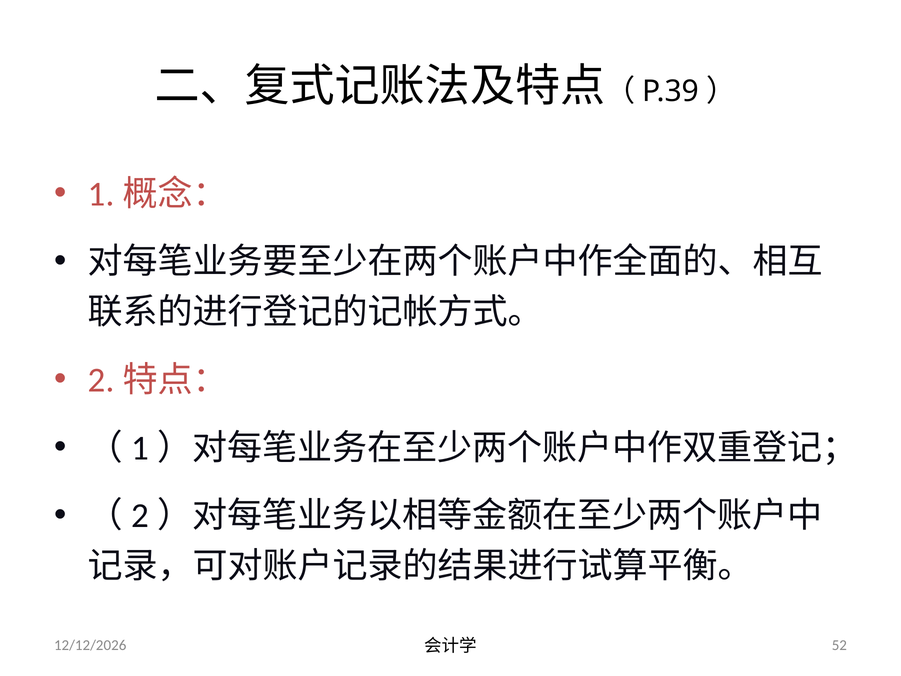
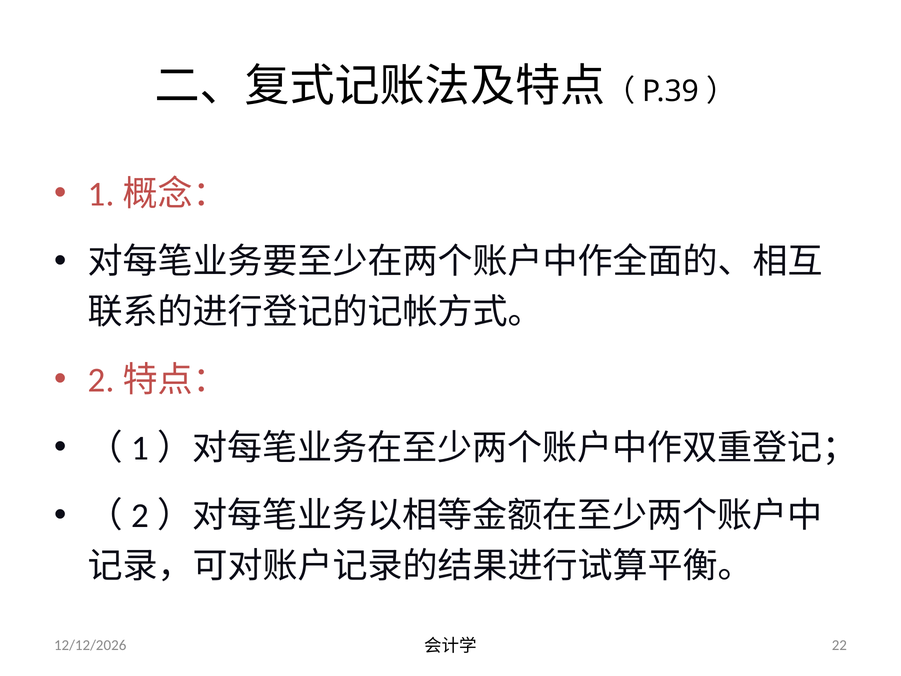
52: 52 -> 22
